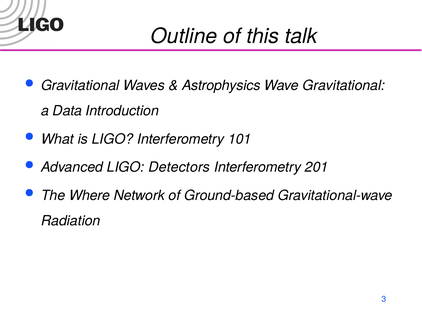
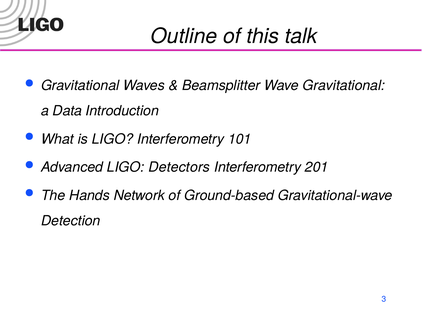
Astrophysics: Astrophysics -> Beamsplitter
Where: Where -> Hands
Radiation: Radiation -> Detection
